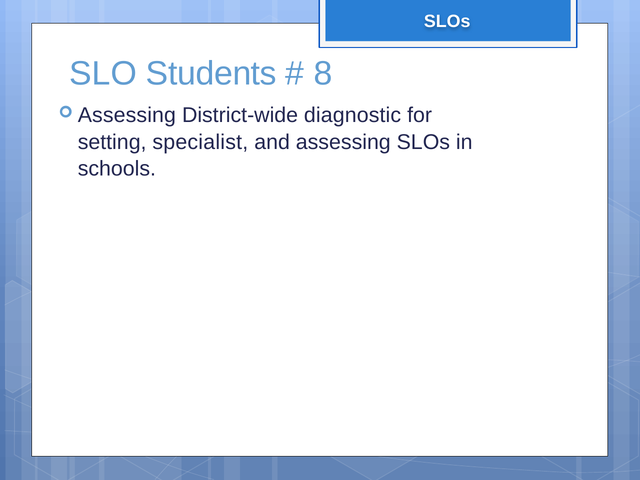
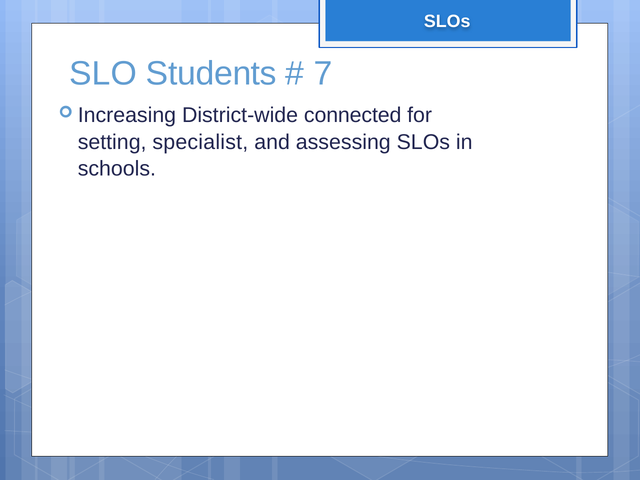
8: 8 -> 7
Assessing at (127, 115): Assessing -> Increasing
diagnostic: diagnostic -> connected
